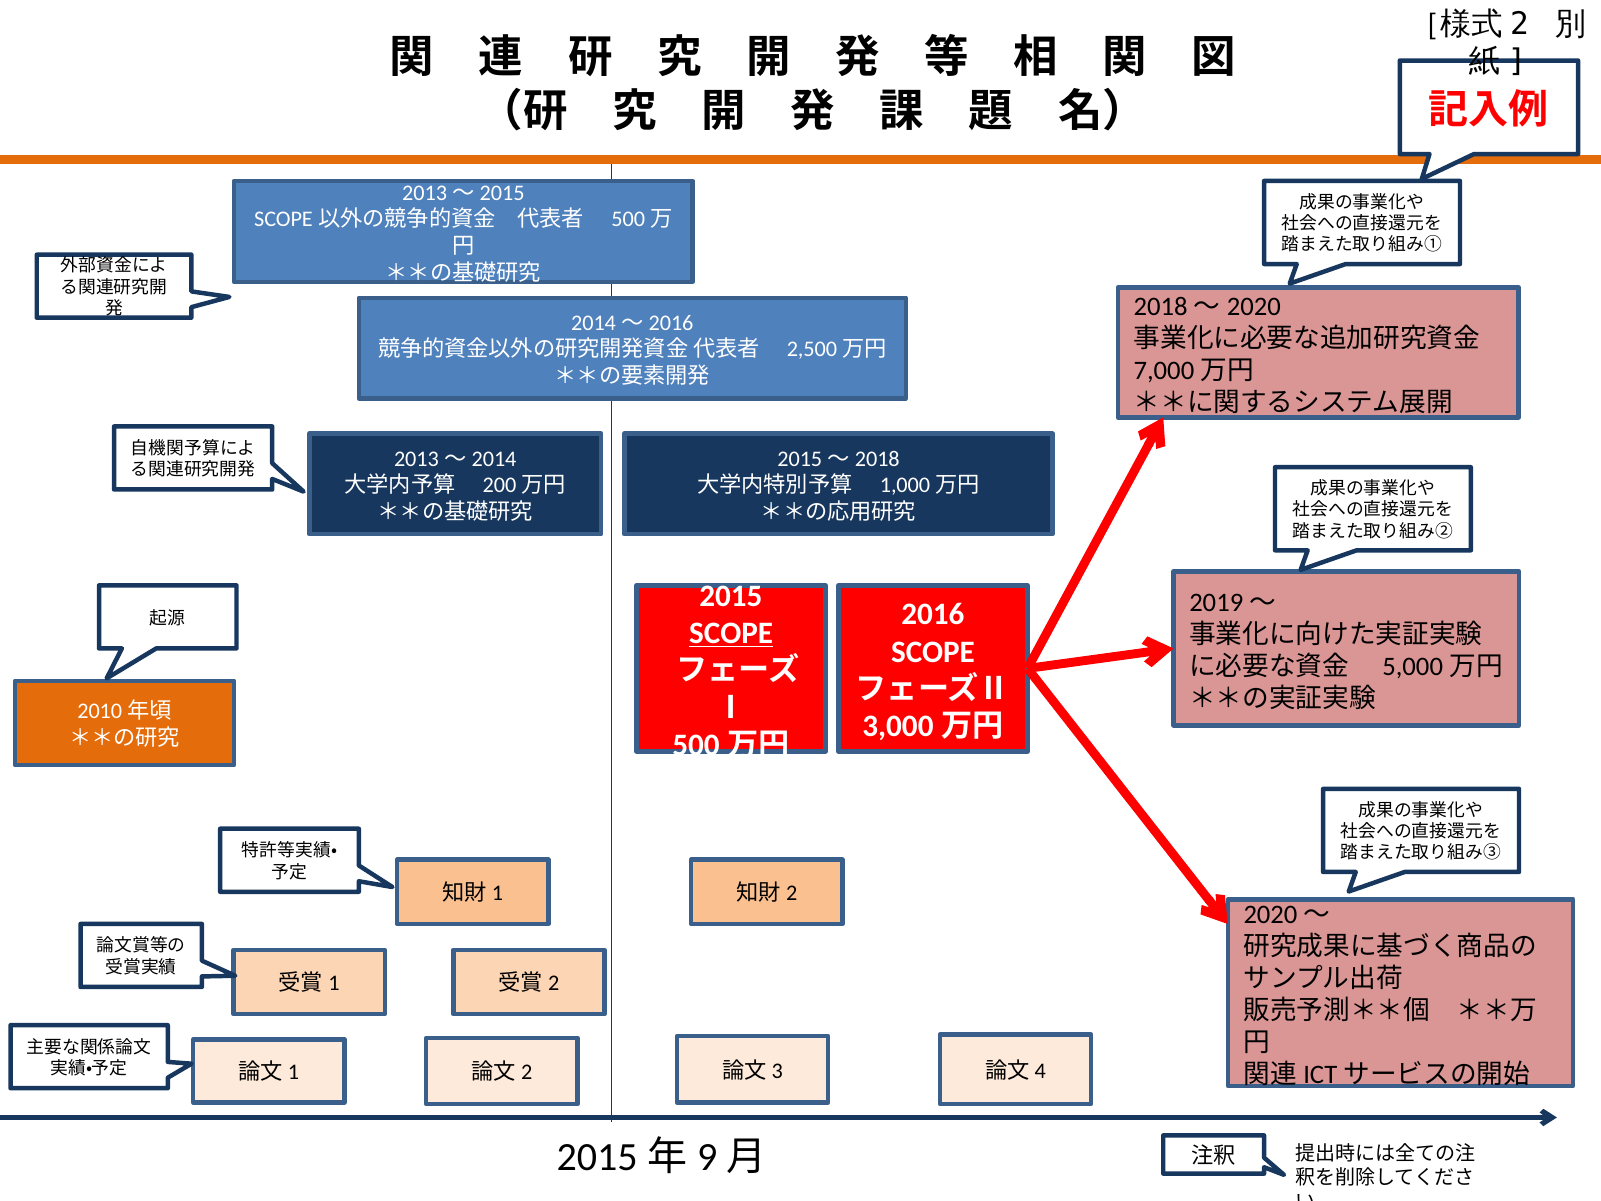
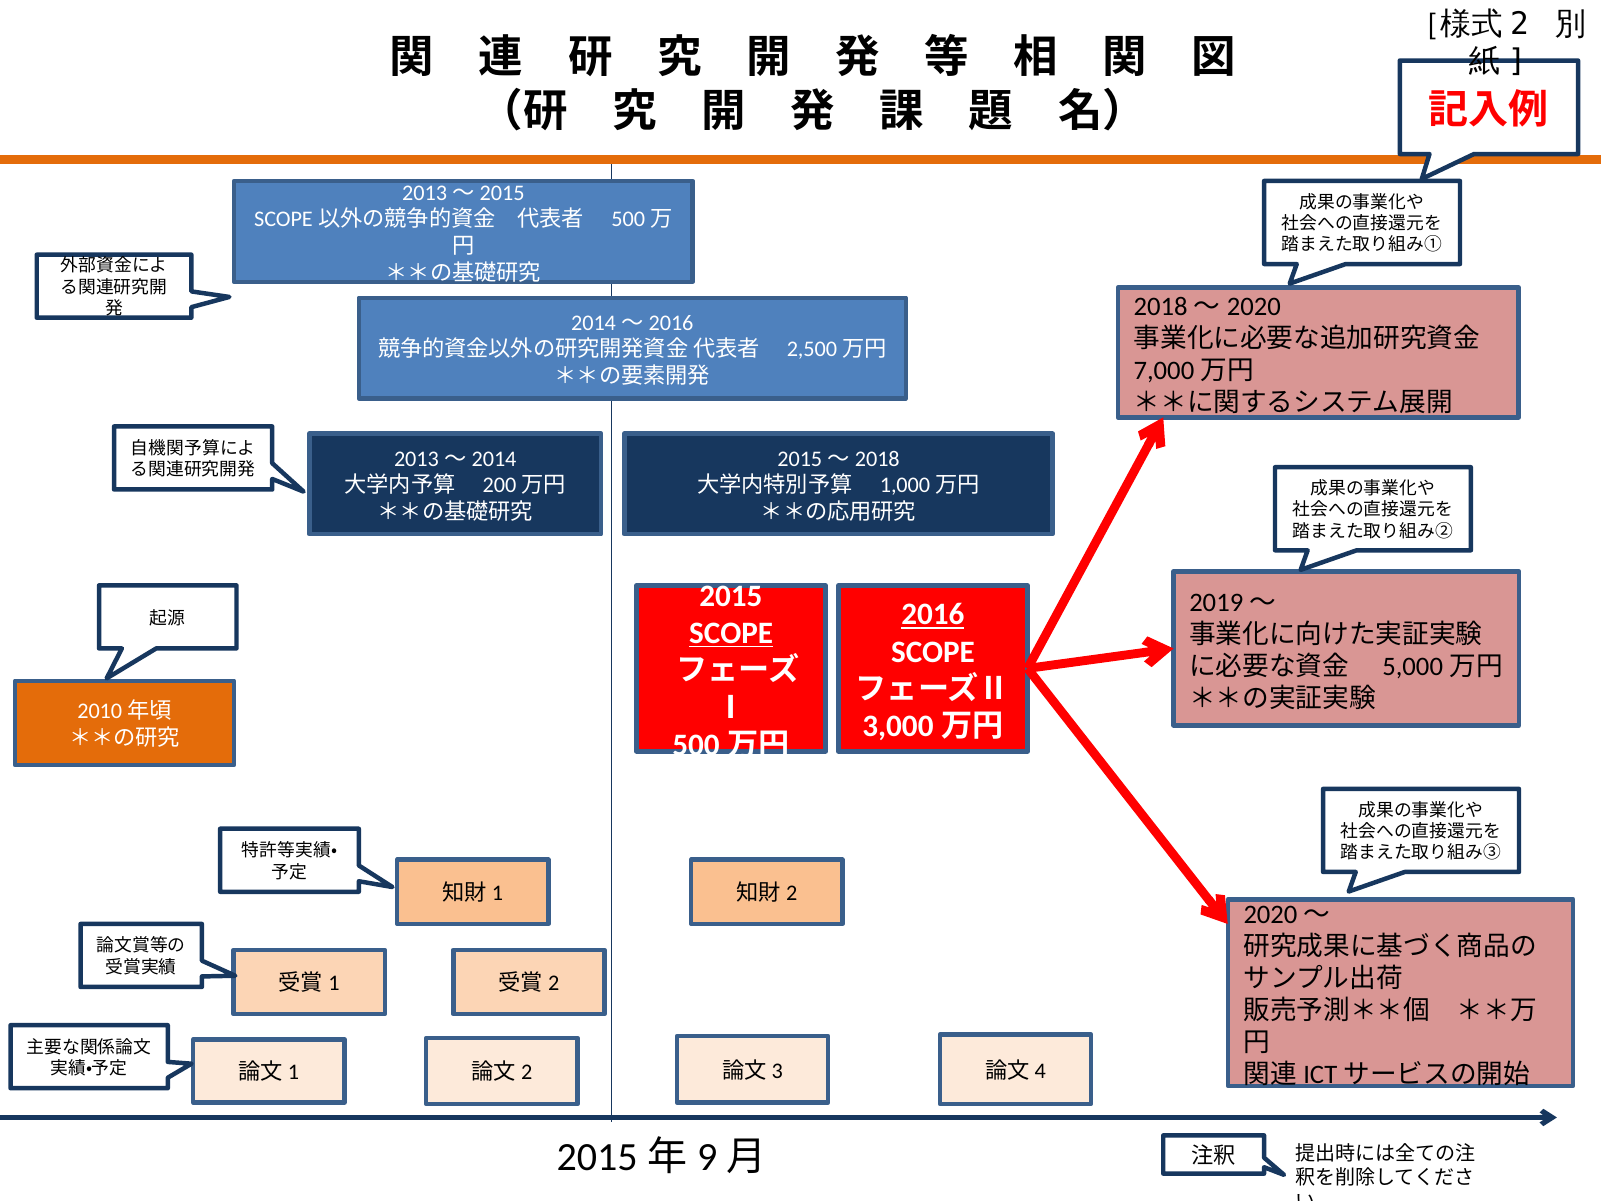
2016 underline: none -> present
